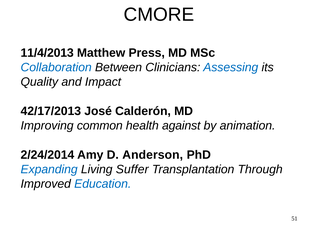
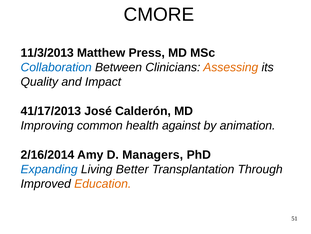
11/4/2013: 11/4/2013 -> 11/3/2013
Assessing colour: blue -> orange
42/17/2013: 42/17/2013 -> 41/17/2013
2/24/2014: 2/24/2014 -> 2/16/2014
Anderson: Anderson -> Managers
Suffer: Suffer -> Better
Education colour: blue -> orange
